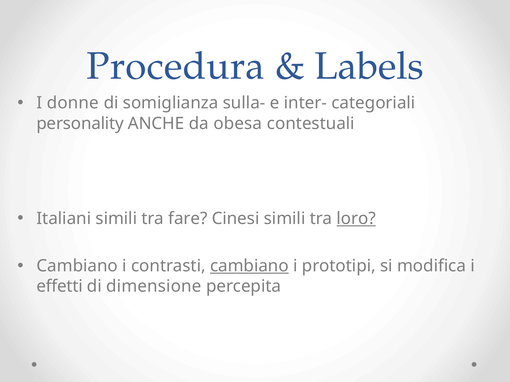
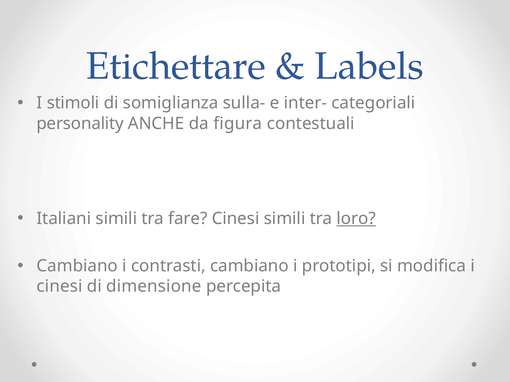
Procedura: Procedura -> Etichettare
donne: donne -> stimoli
obesa: obesa -> figura
cambiano at (249, 266) underline: present -> none
effetti at (60, 287): effetti -> cinesi
